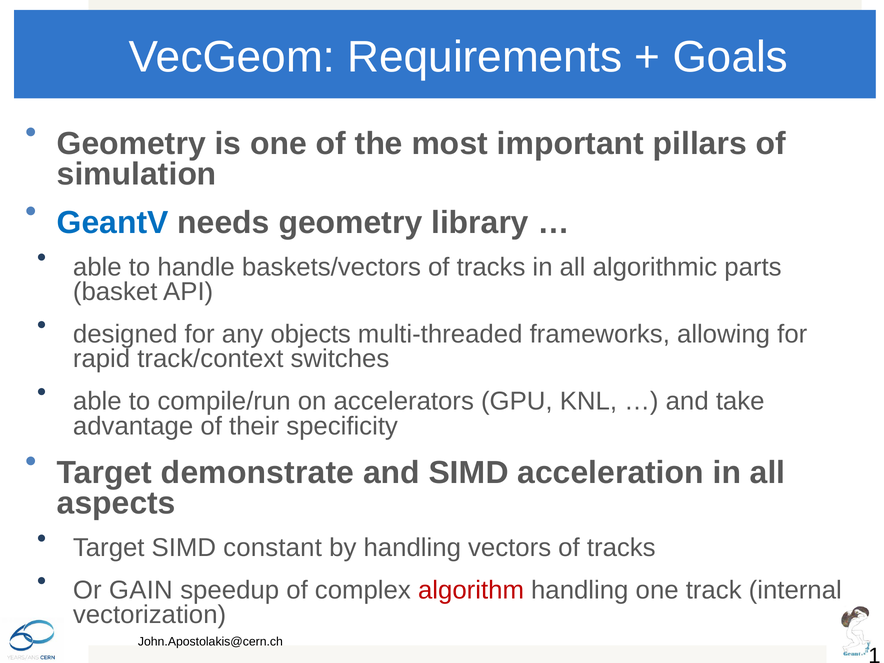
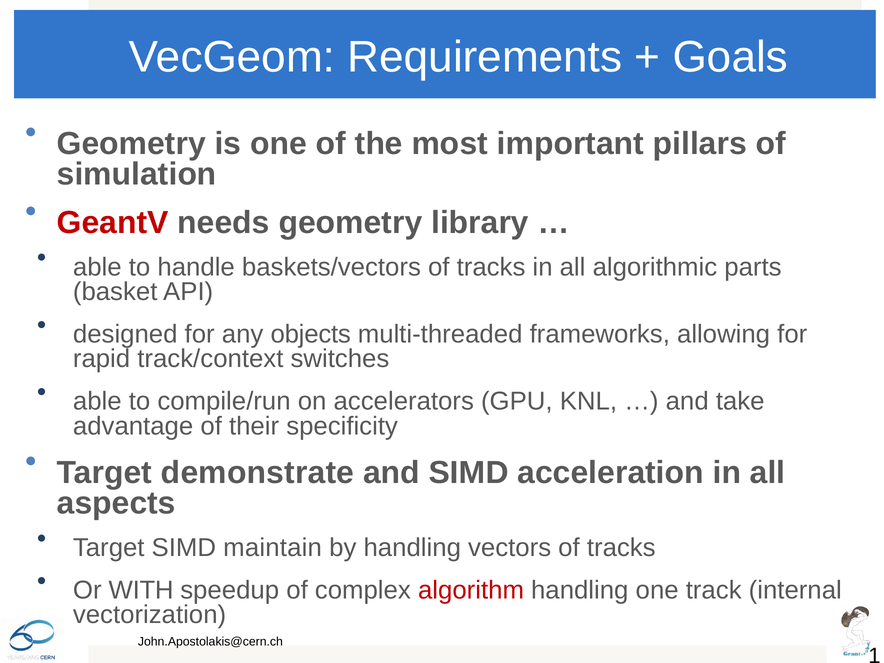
GeantV colour: blue -> red
constant: constant -> maintain
GAIN: GAIN -> WITH
